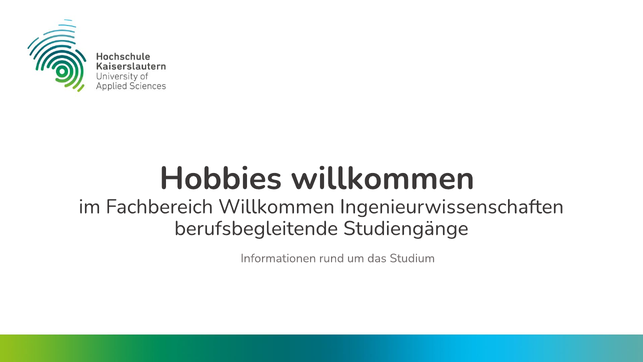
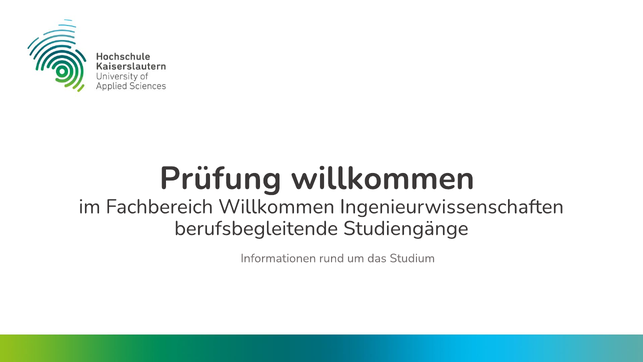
Hobbies: Hobbies -> Prüfung
